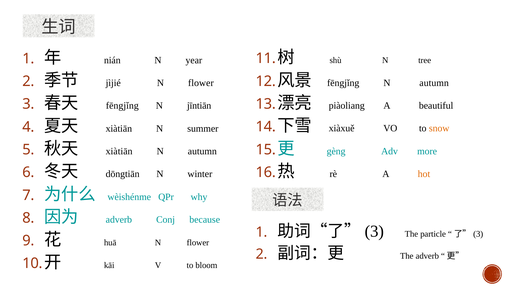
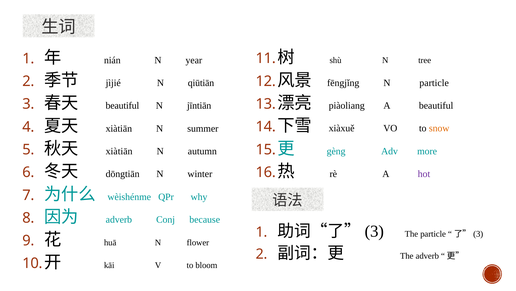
fēngjǐng N autumn: autumn -> particle
flower at (201, 83): flower -> qiūtiān
fēngjǐng at (122, 105): fēngjǐng -> beautiful
hot colour: orange -> purple
